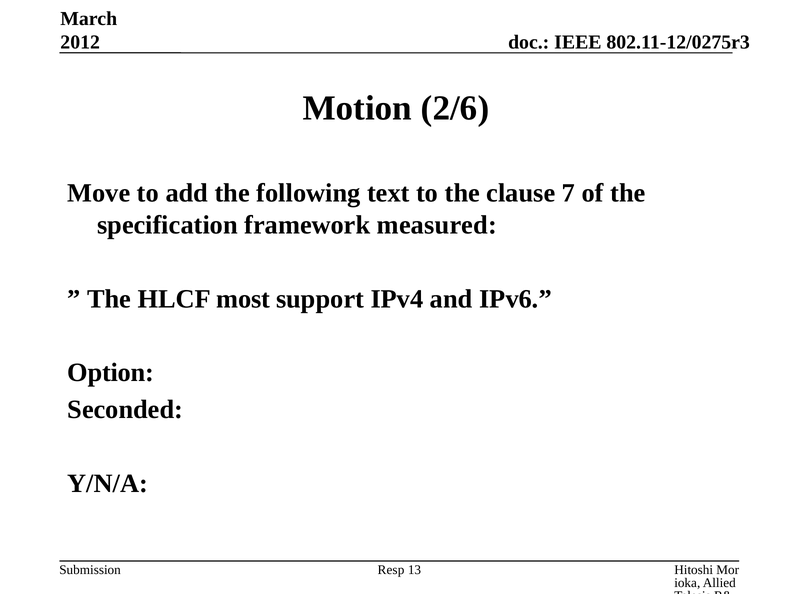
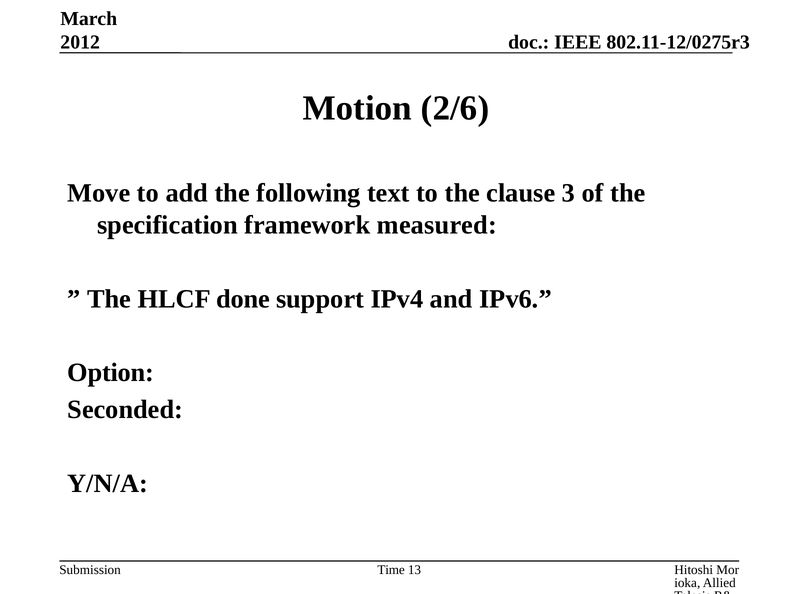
7: 7 -> 3
most: most -> done
Resp: Resp -> Time
